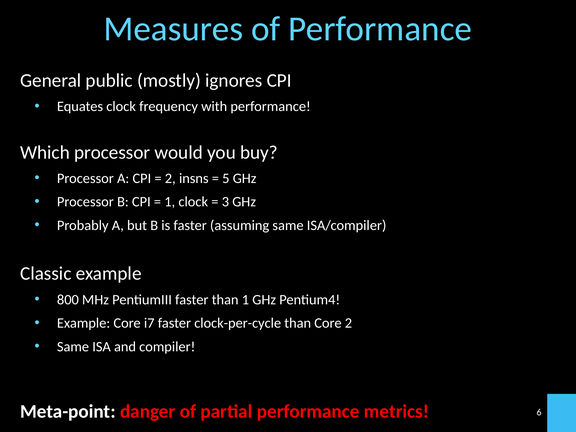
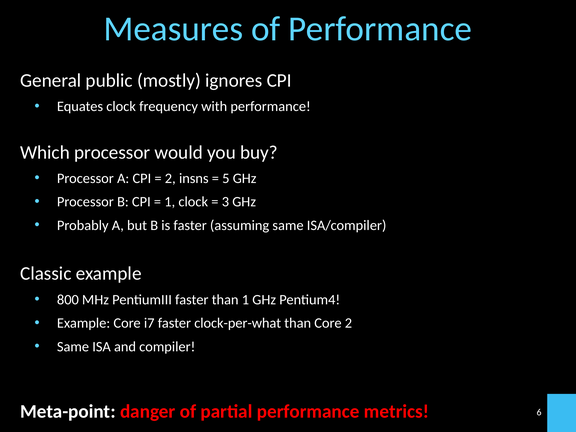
clock-per-cycle: clock-per-cycle -> clock-per-what
